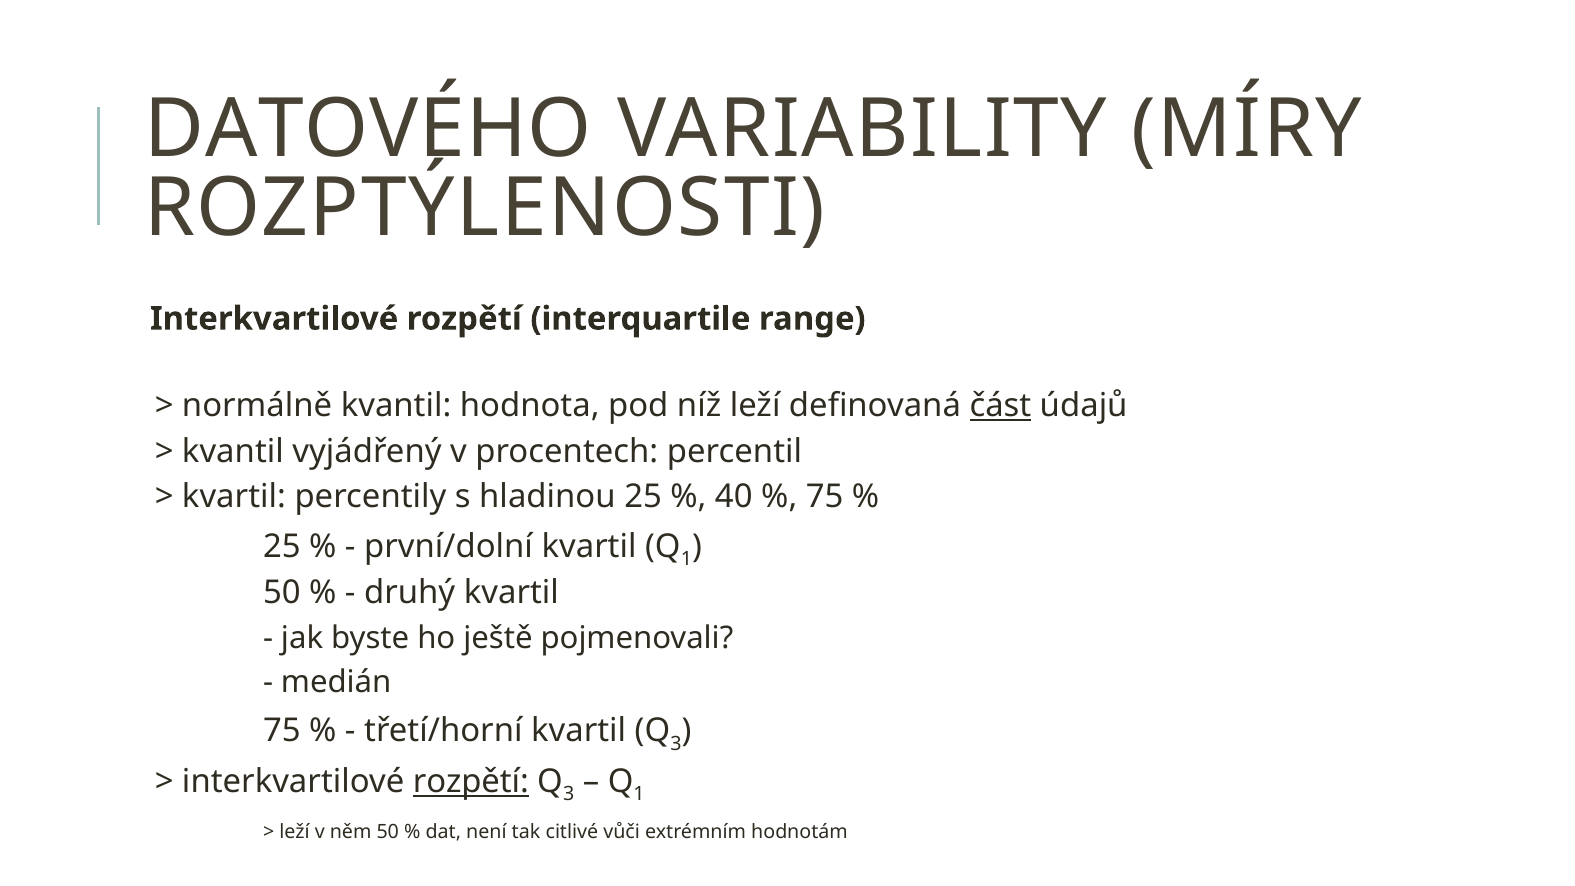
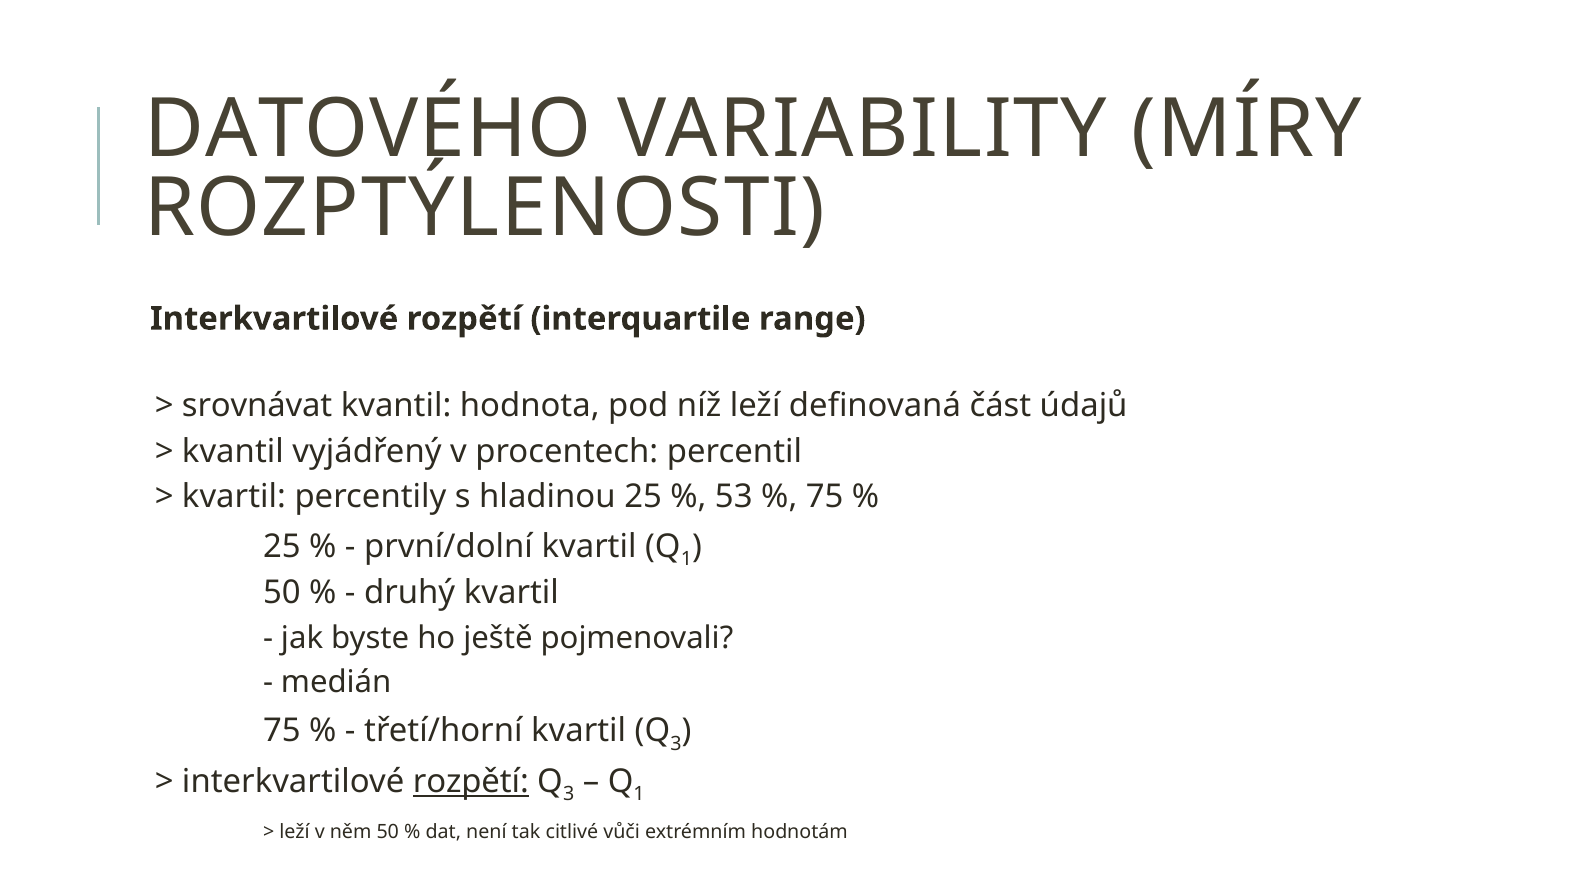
normálně: normálně -> srovnávat
část underline: present -> none
40: 40 -> 53
